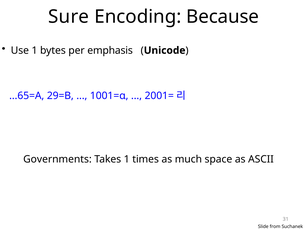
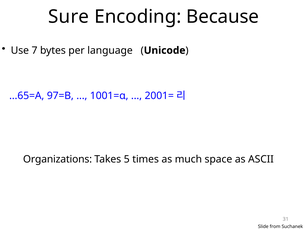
Use 1: 1 -> 7
emphasis: emphasis -> language
29=B: 29=B -> 97=B
Governments: Governments -> Organizations
Takes 1: 1 -> 5
